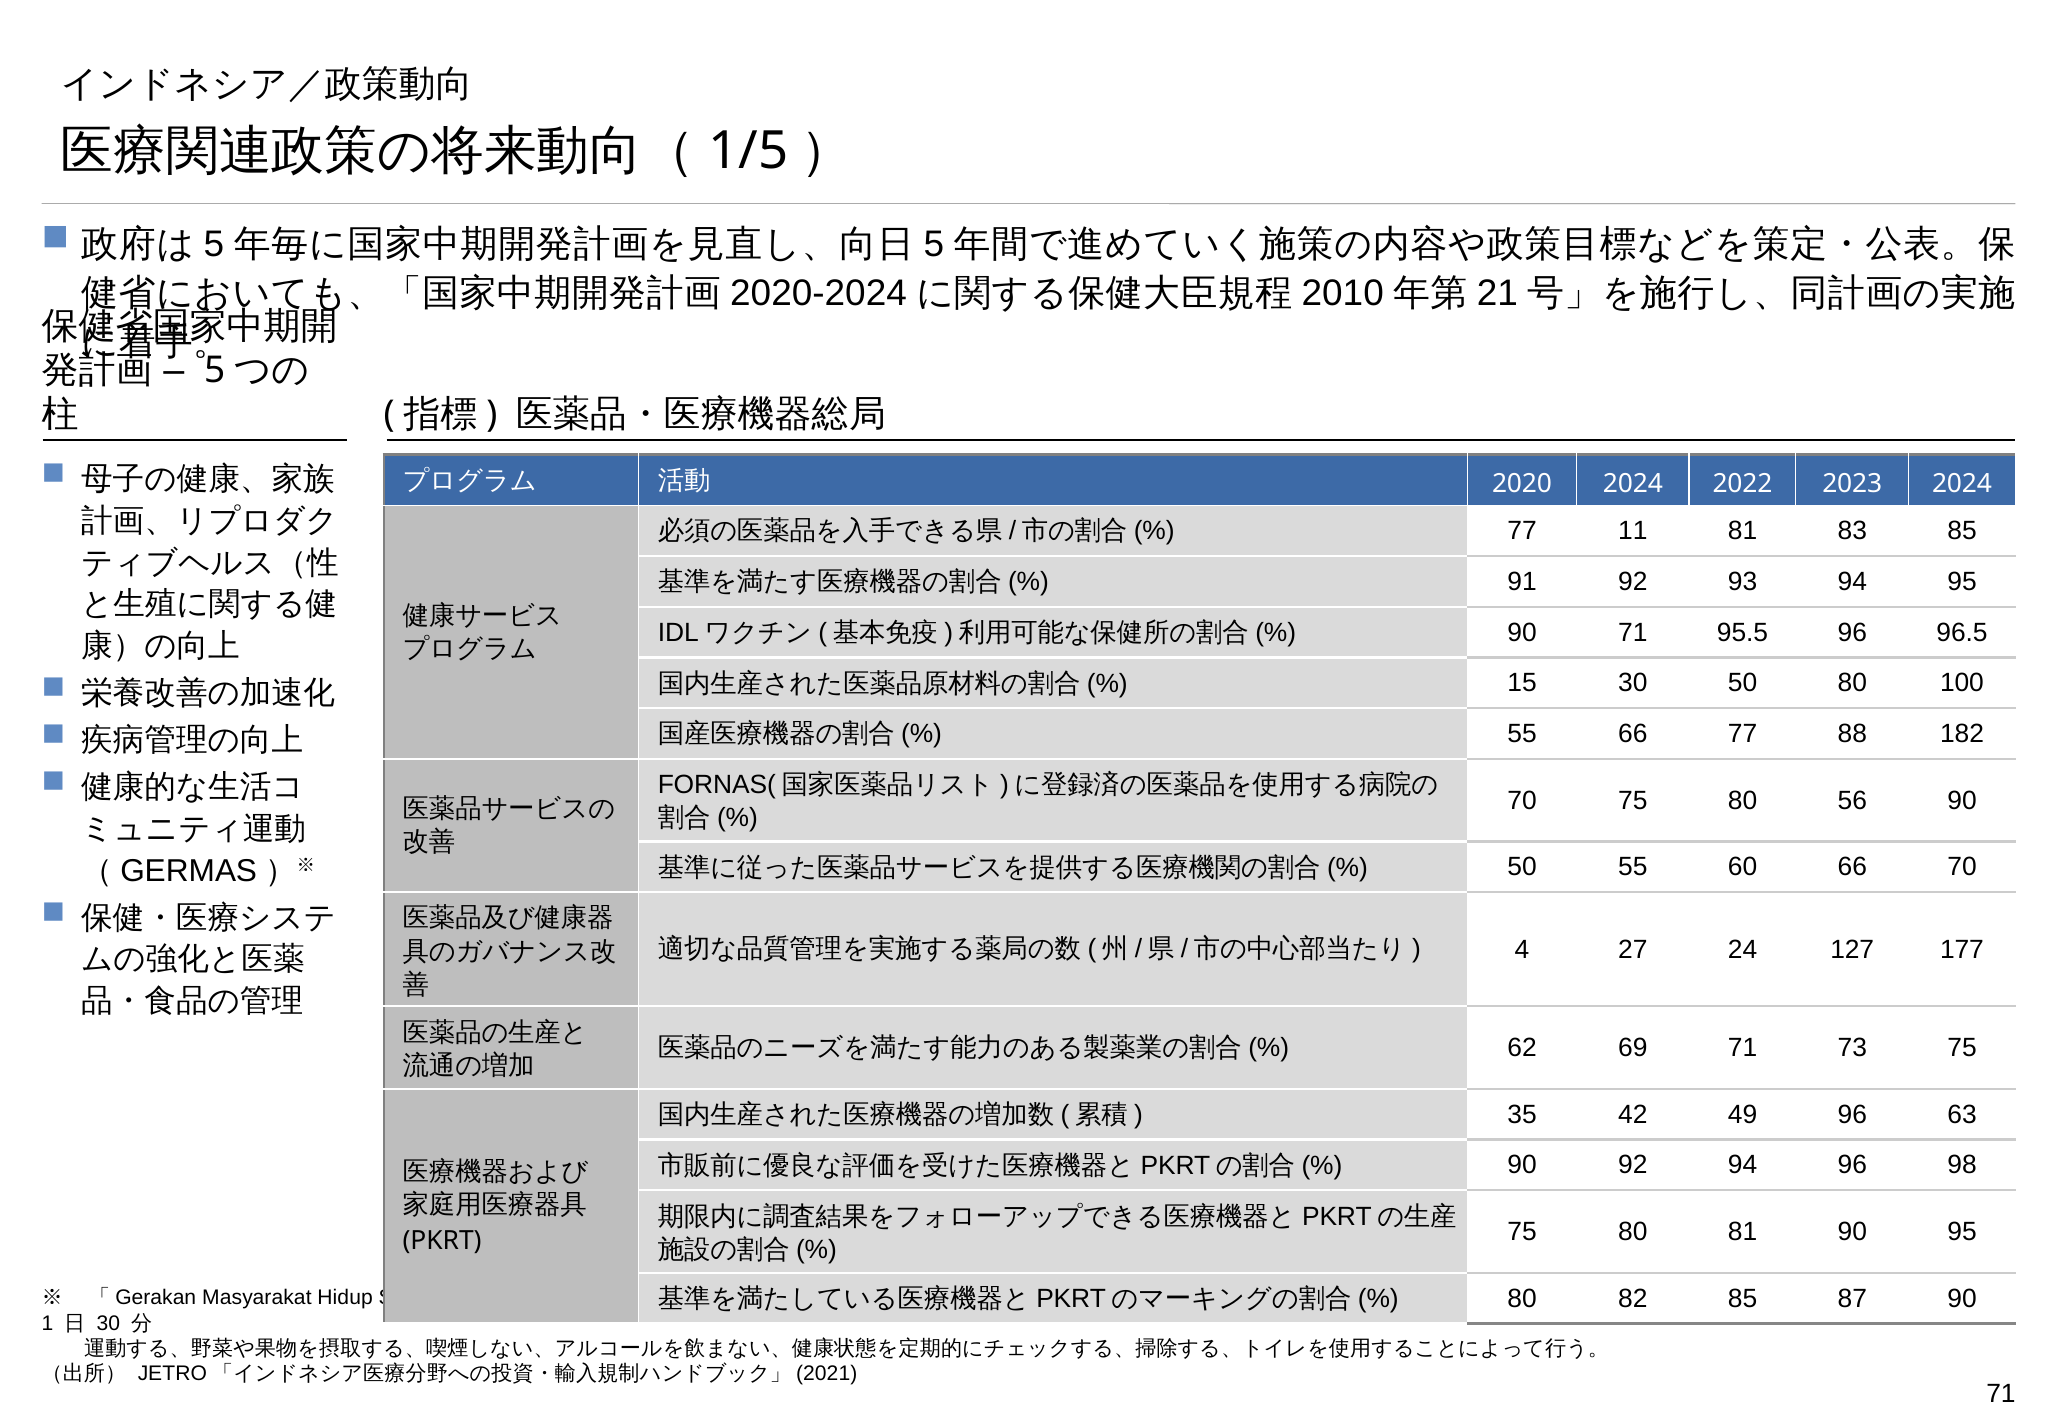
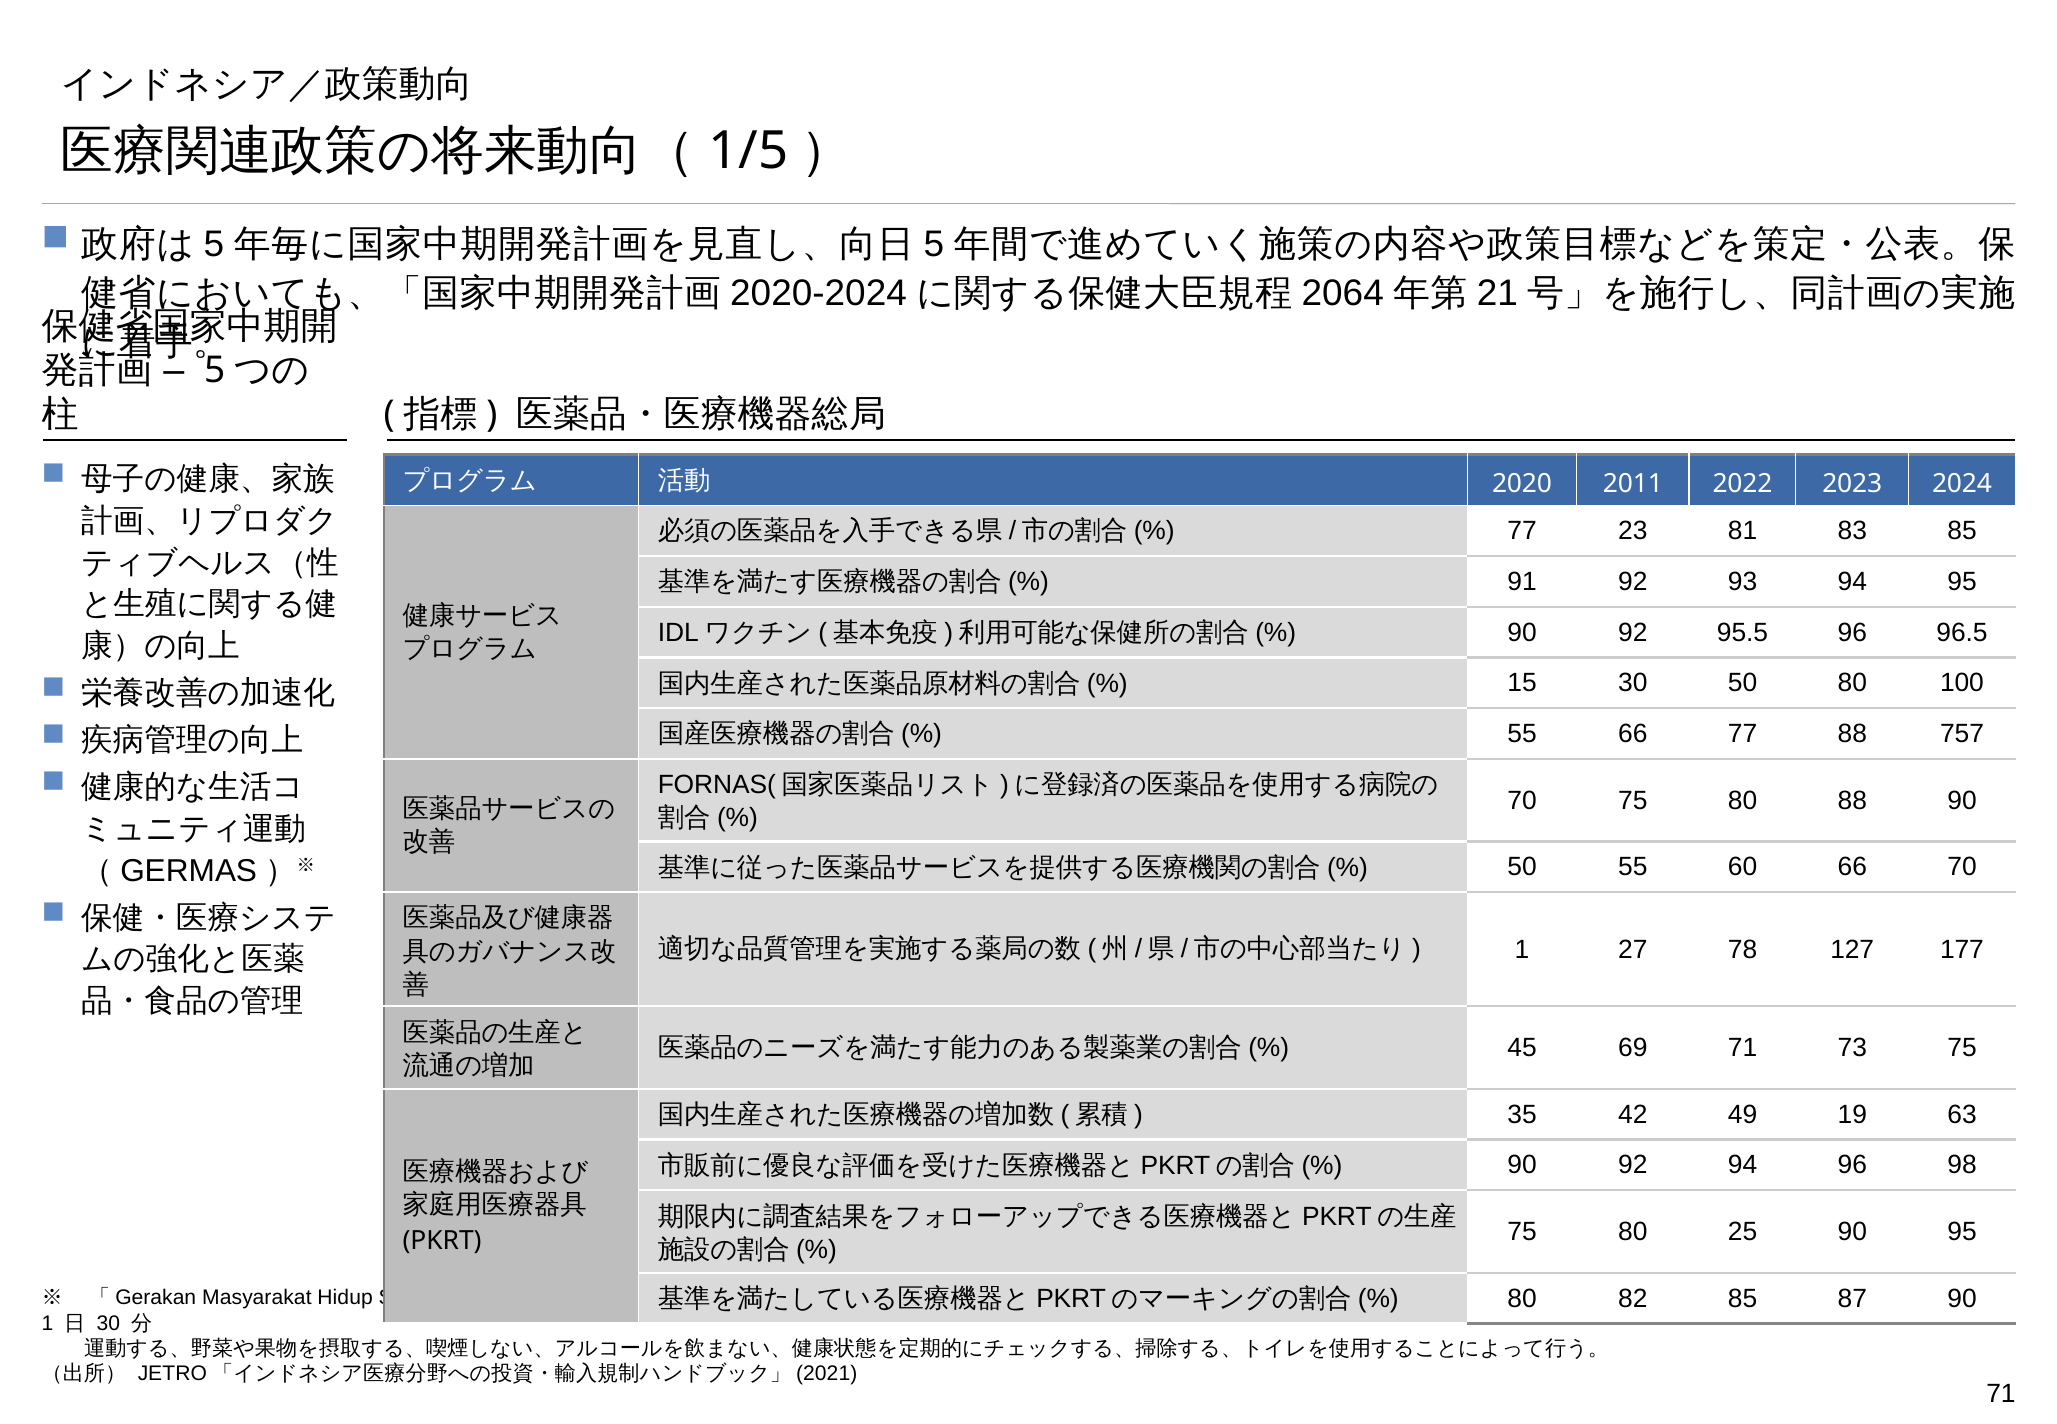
2010: 2010 -> 2064
2020 2024: 2024 -> 2011
11: 11 -> 23
71 at (1633, 632): 71 -> 92
182: 182 -> 757
80 56: 56 -> 88
4 at (1522, 950): 4 -> 1
24: 24 -> 78
62: 62 -> 45
49 96: 96 -> 19
80 81: 81 -> 25
